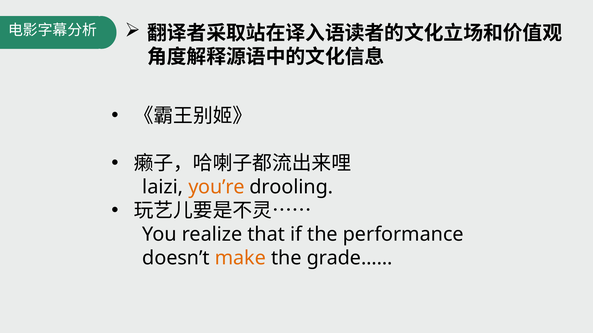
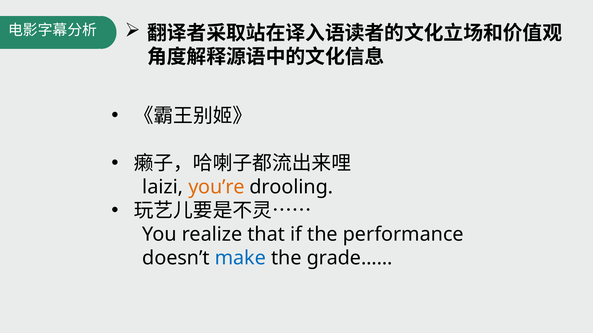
make colour: orange -> blue
